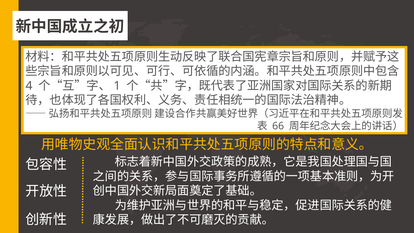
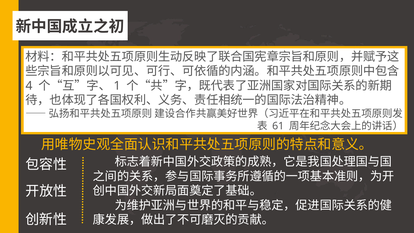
66: 66 -> 61
